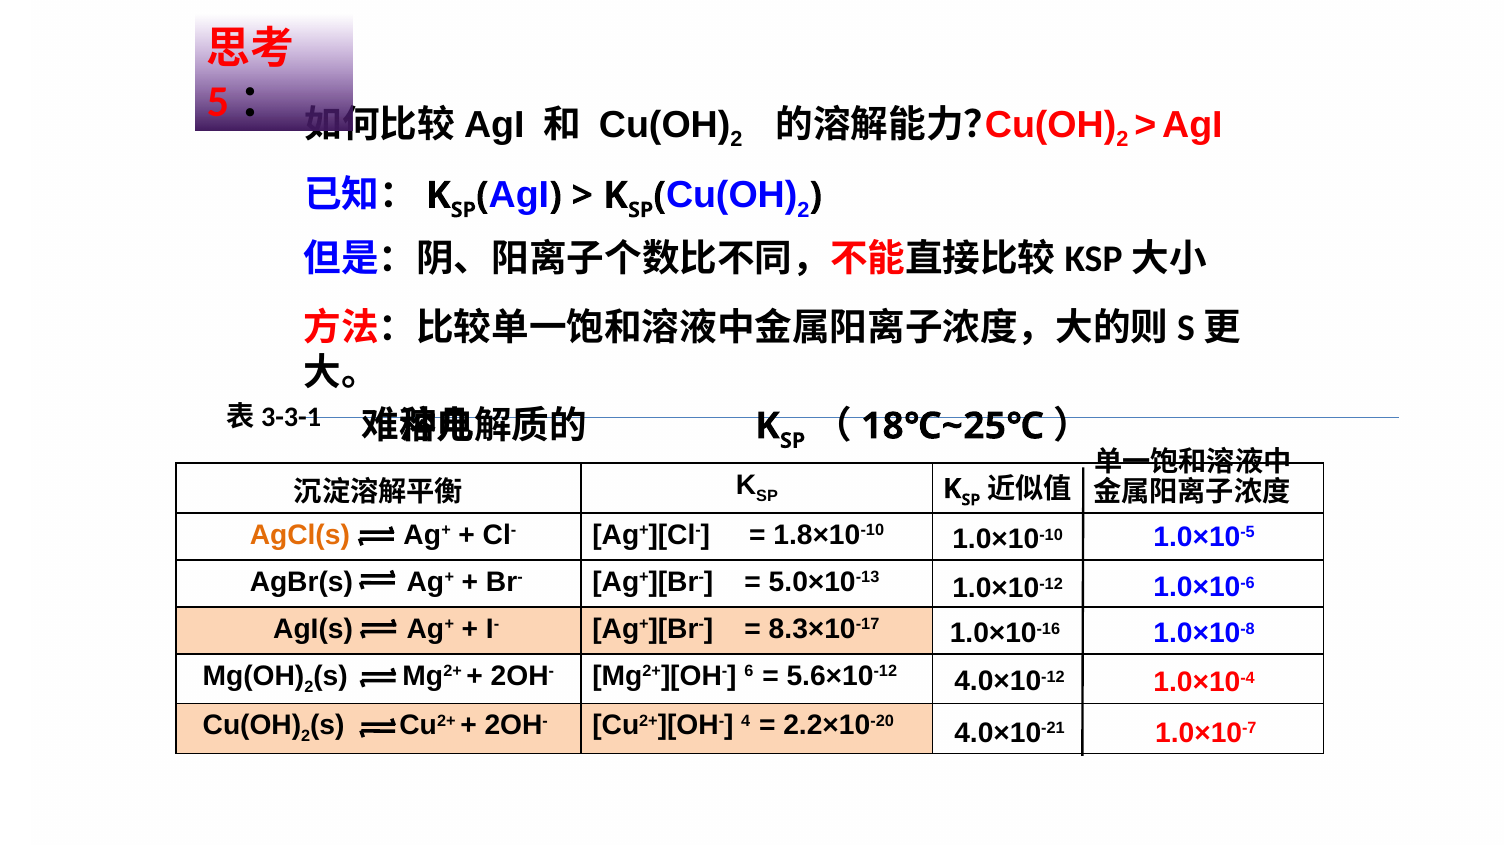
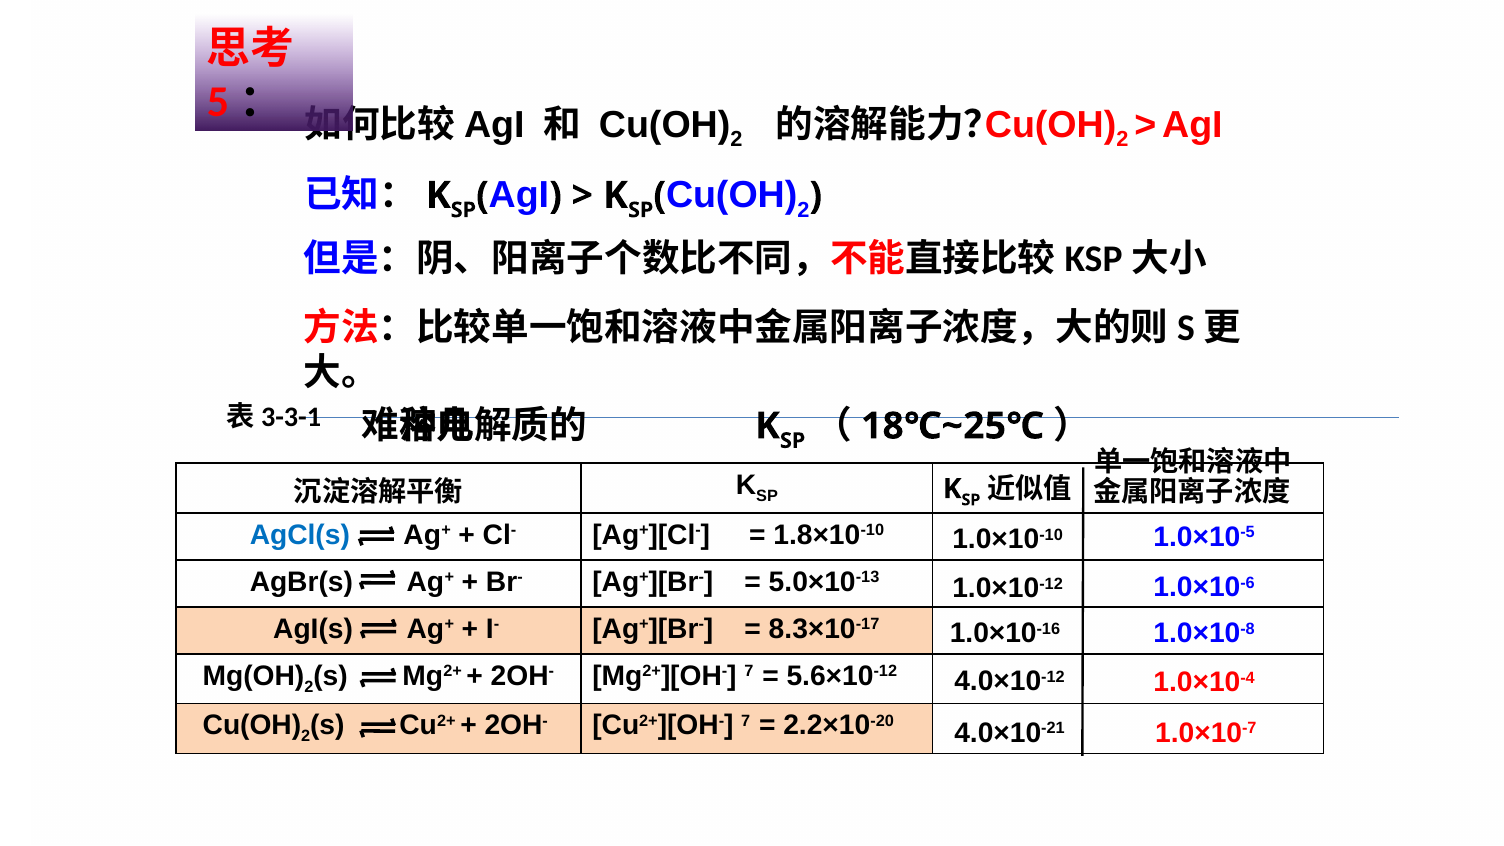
AgCl(s colour: orange -> blue
Mg2+][OH- 6: 6 -> 7
Cu2+][OH- 4: 4 -> 7
